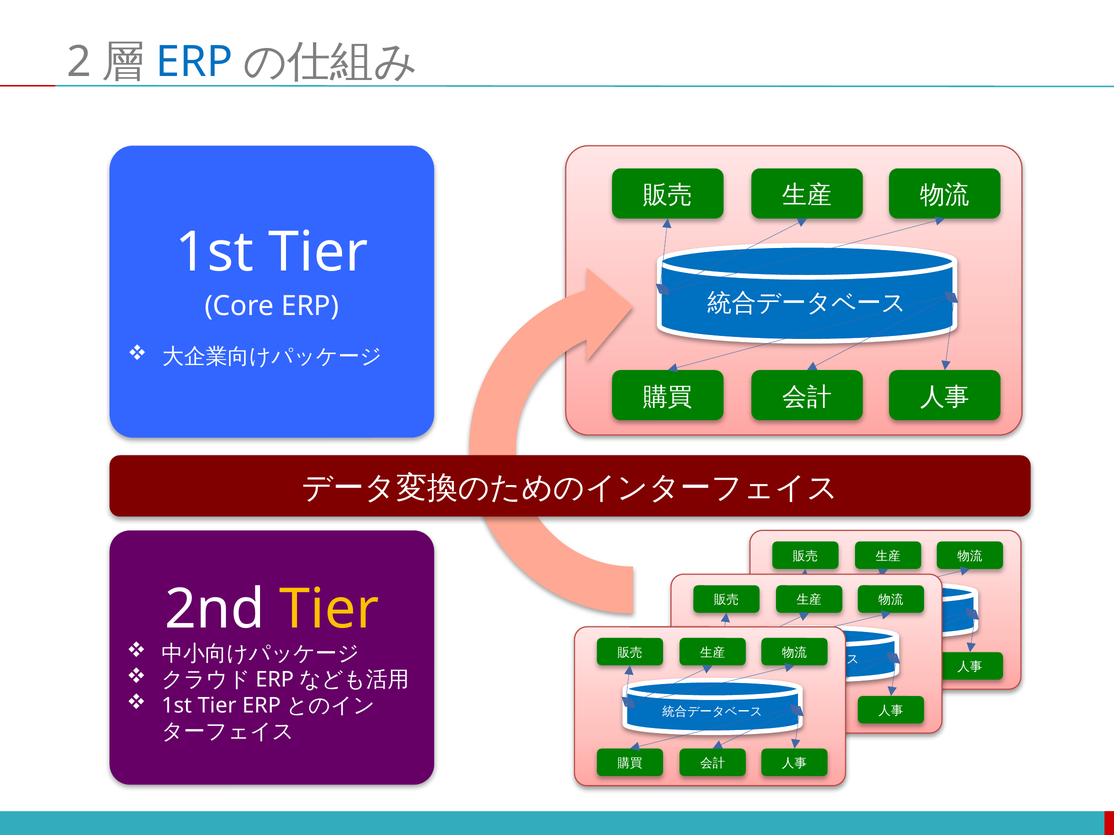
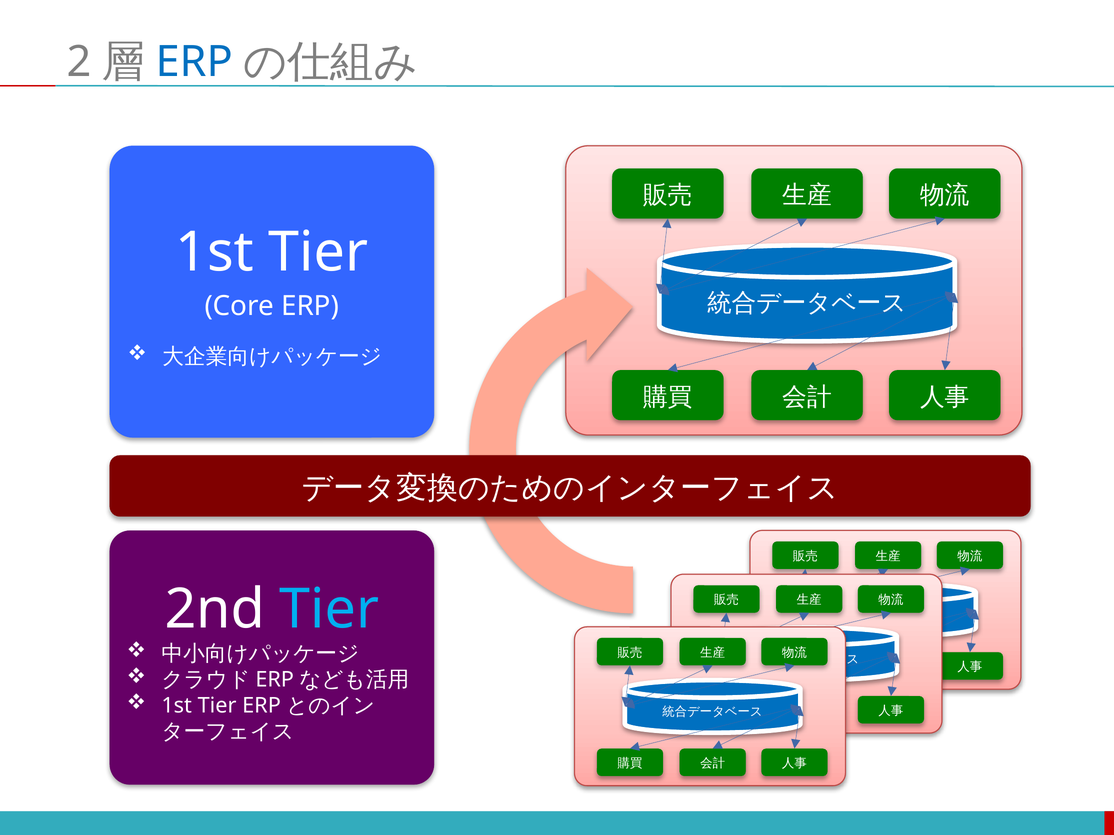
Tier at (329, 610) colour: yellow -> light blue
